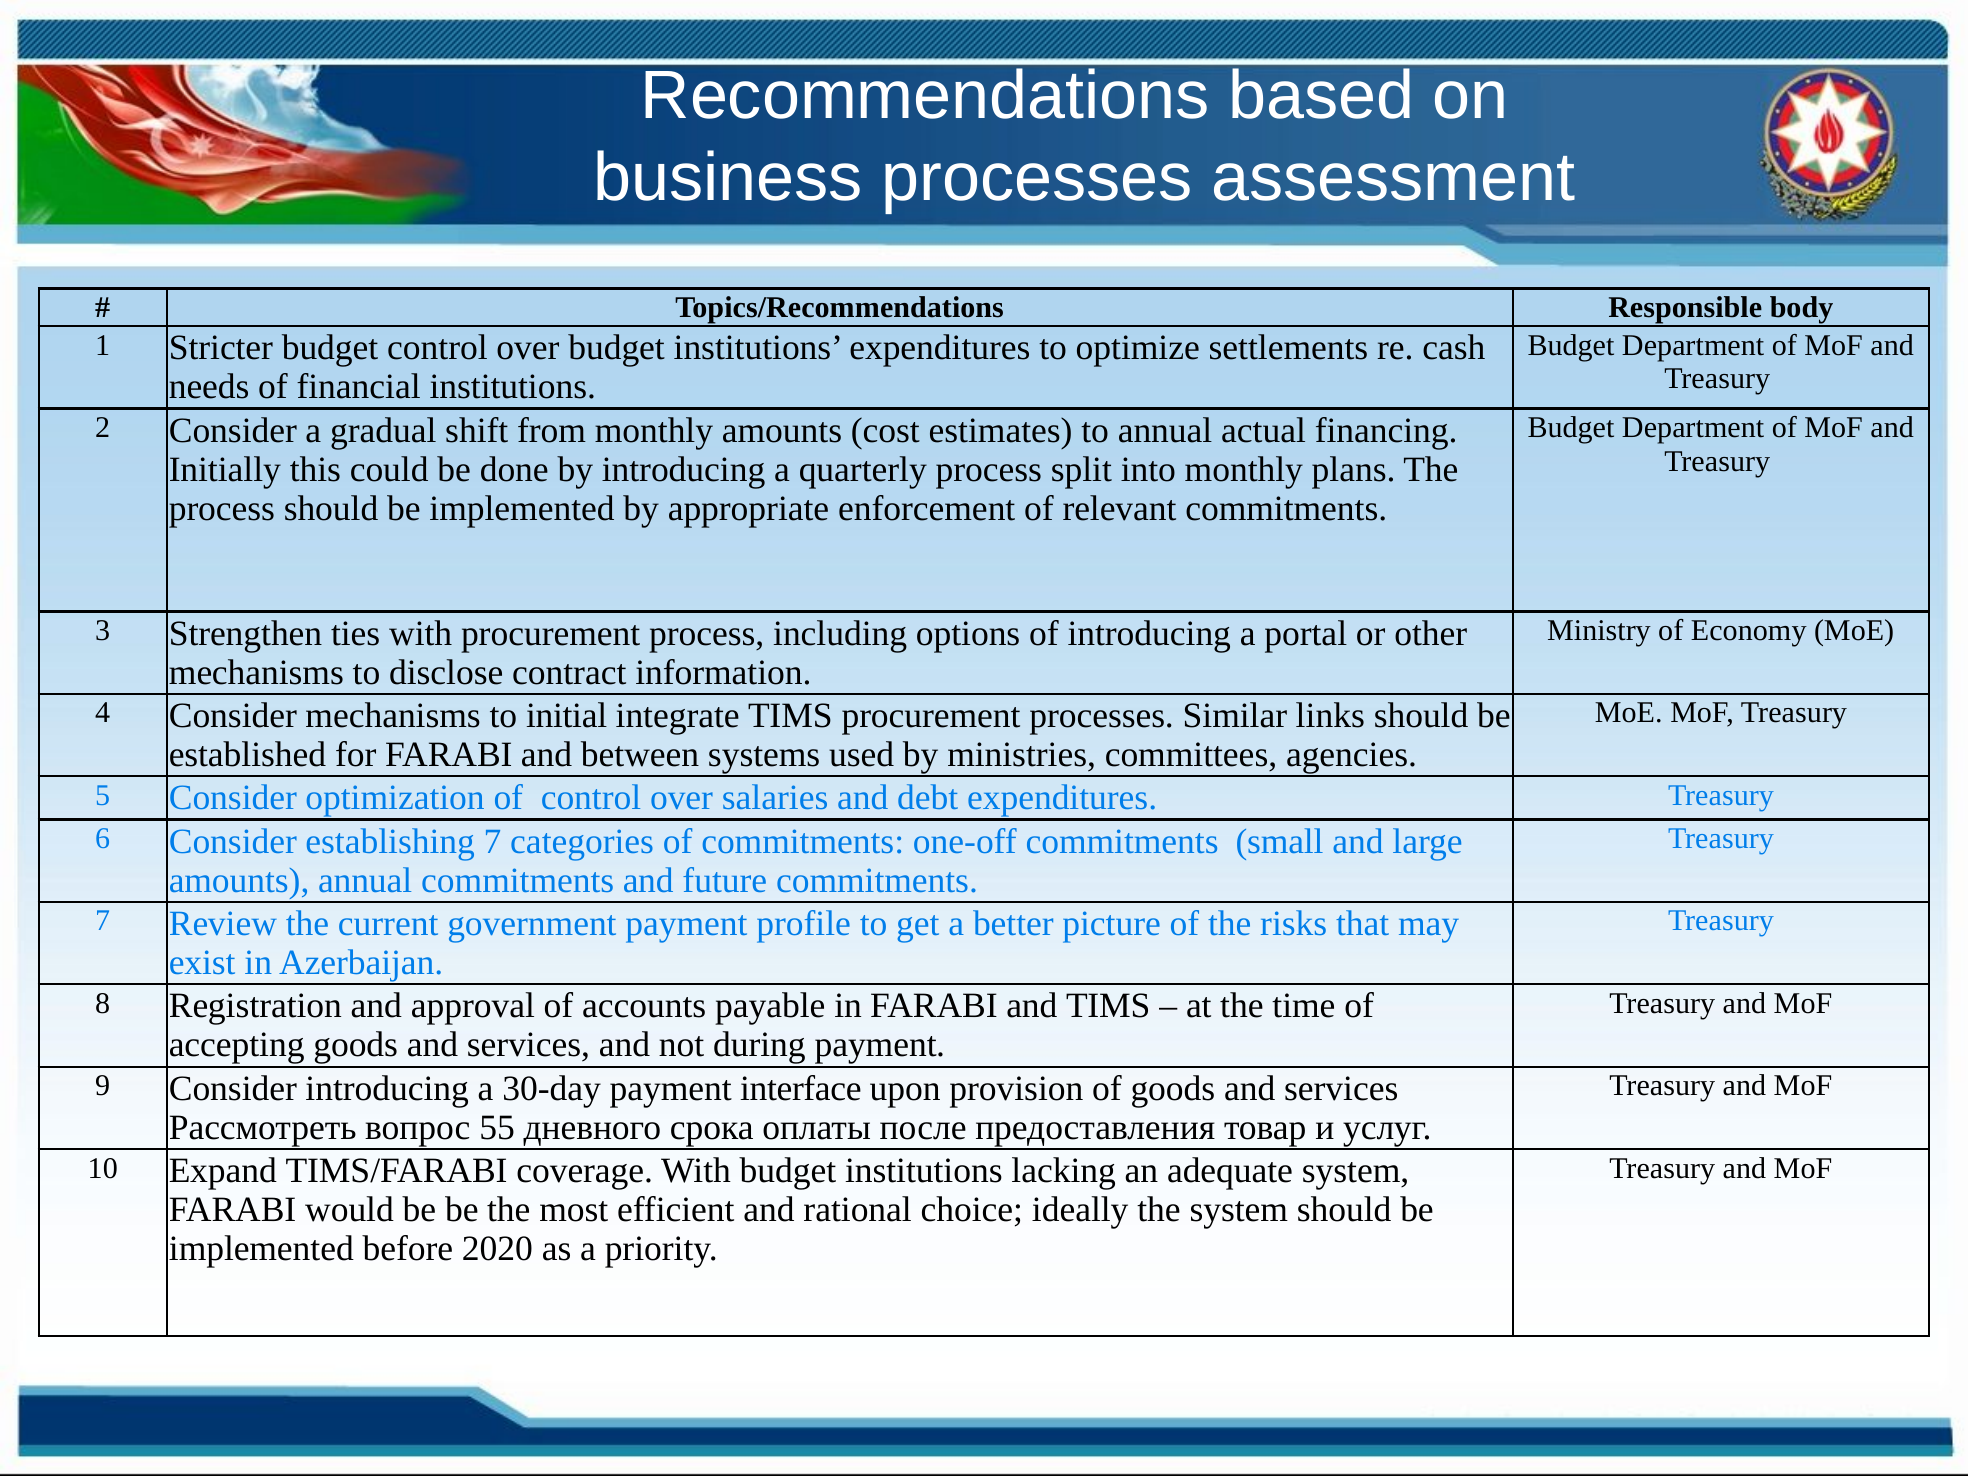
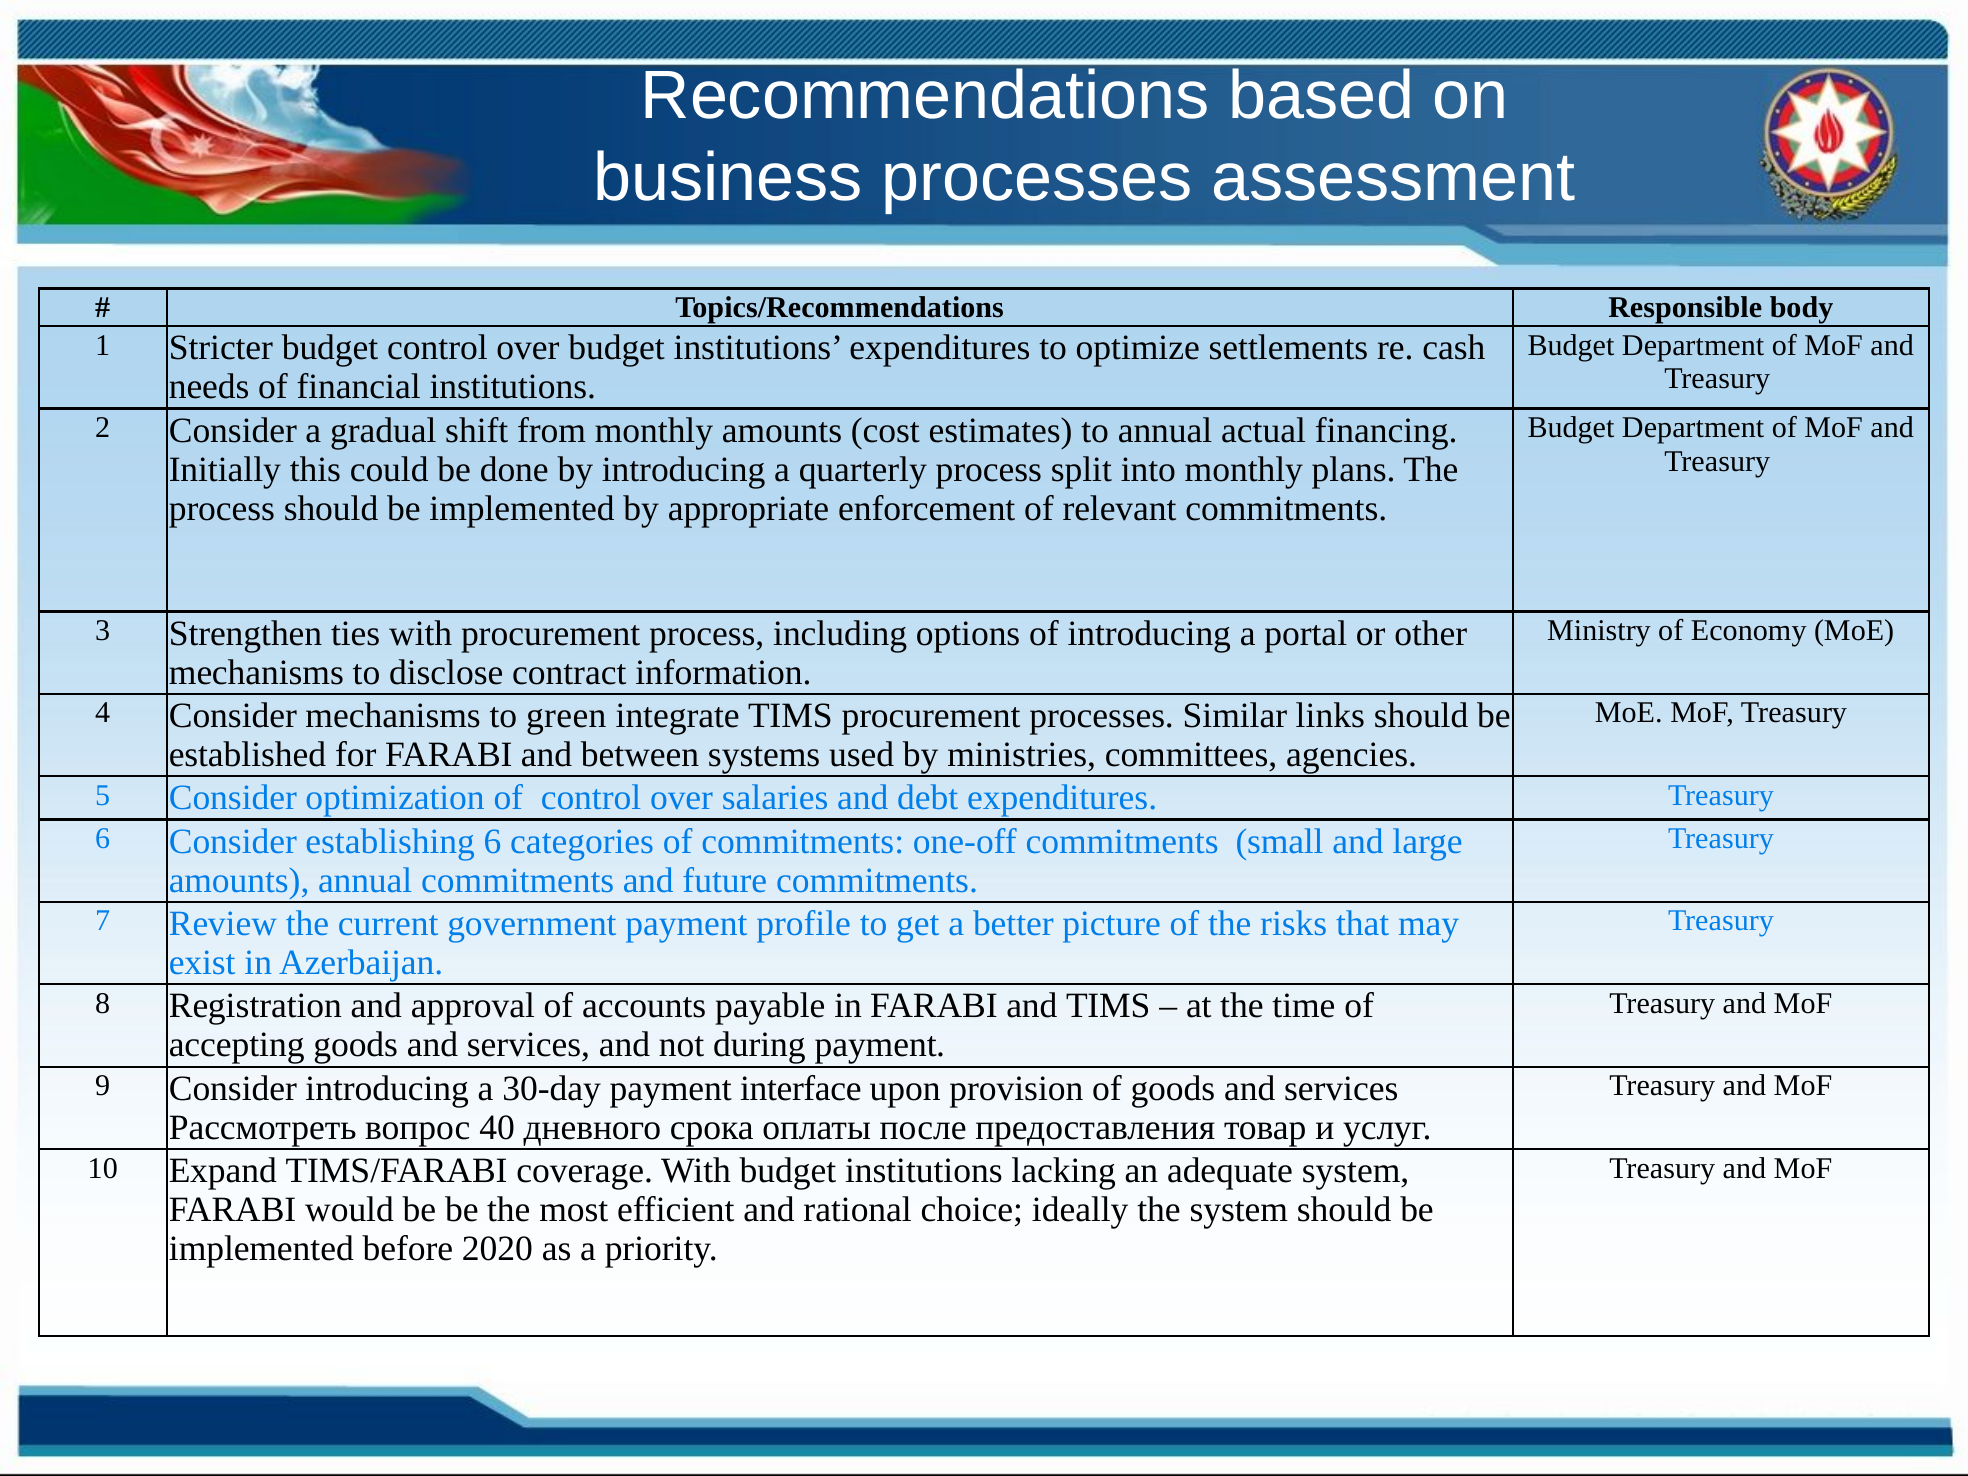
initial: initial -> green
establishing 7: 7 -> 6
55: 55 -> 40
